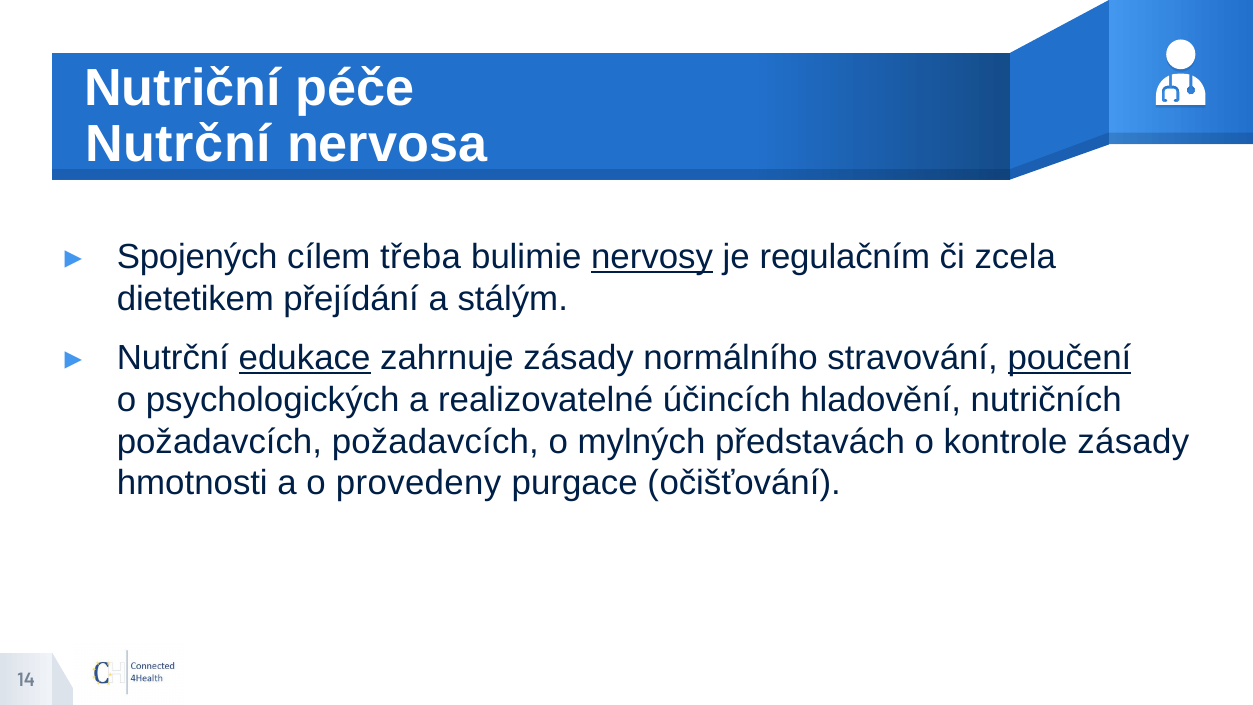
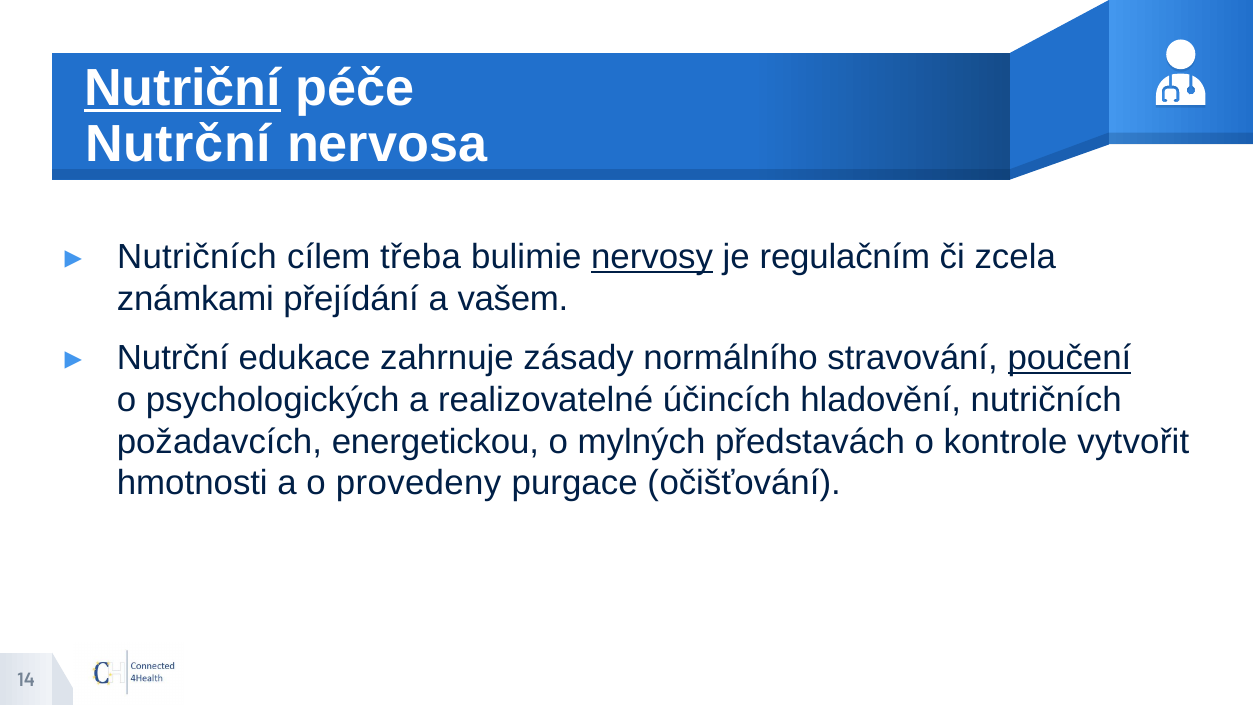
Nutriční underline: none -> present
Spojených at (197, 257): Spojených -> Nutričních
dietetikem: dietetikem -> známkami
stálým: stálým -> vašem
edukace underline: present -> none
požadavcích požadavcích: požadavcích -> energetickou
kontrole zásady: zásady -> vytvořit
